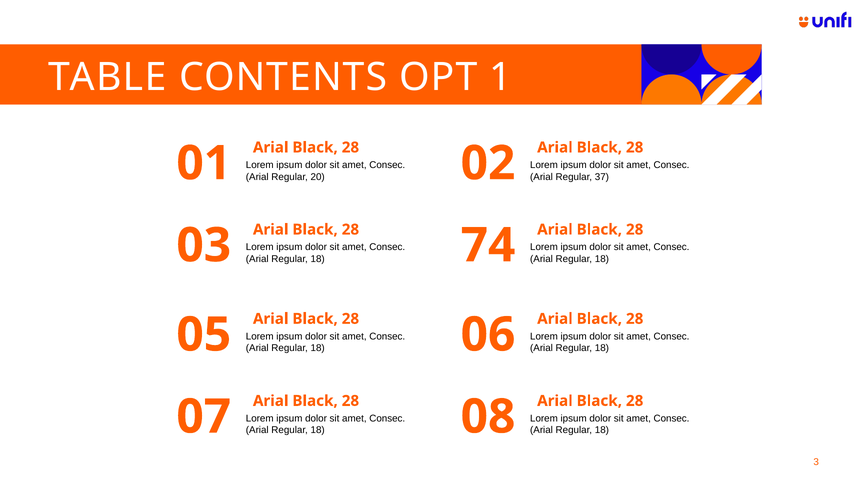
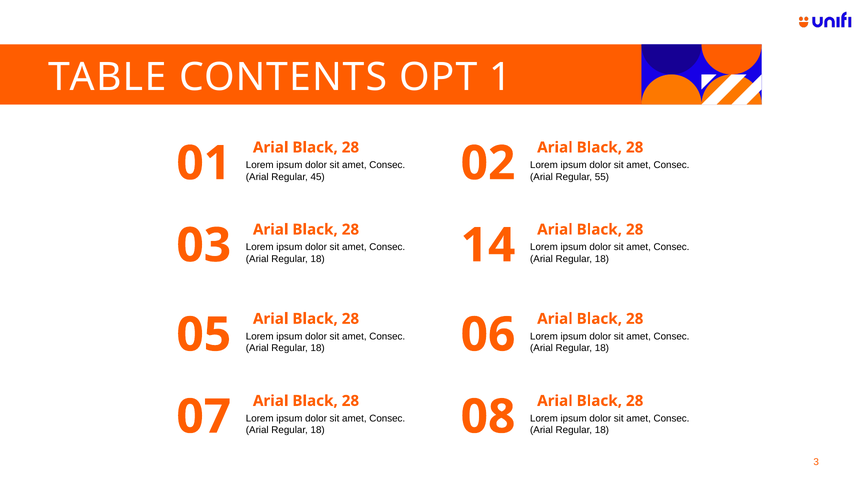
20: 20 -> 45
37: 37 -> 55
74: 74 -> 14
